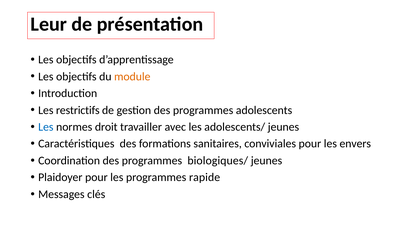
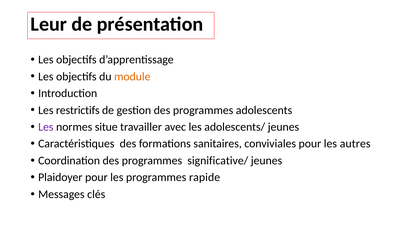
Les at (46, 127) colour: blue -> purple
droit: droit -> situe
envers: envers -> autres
biologiques/: biologiques/ -> significative/
